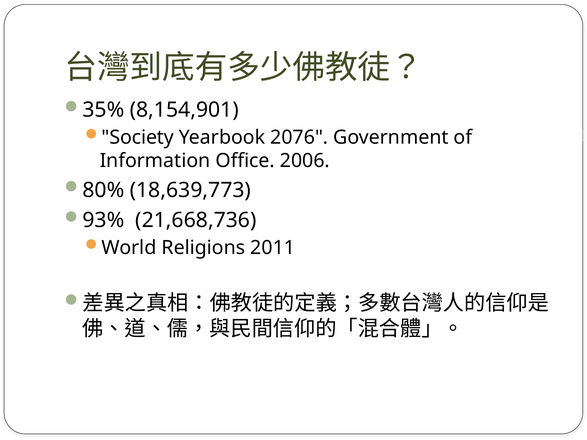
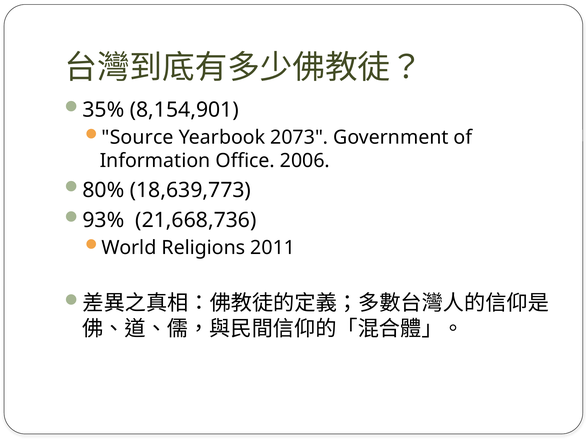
Society: Society -> Source
2076: 2076 -> 2073
